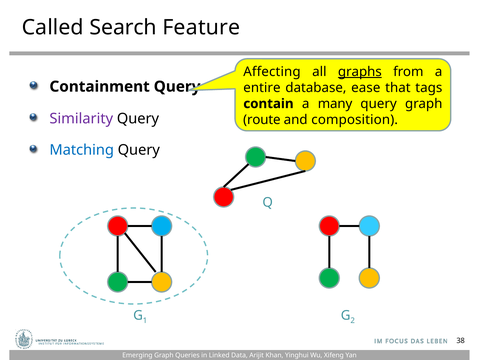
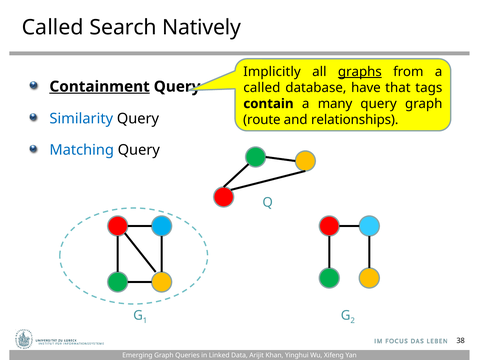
Feature: Feature -> Natively
Affecting: Affecting -> Implicitly
entire at (262, 88): entire -> called
ease: ease -> have
Containment underline: none -> present
Similarity colour: purple -> blue
composition: composition -> relationships
